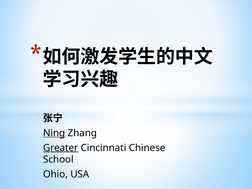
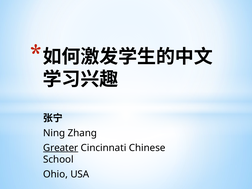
Ning underline: present -> none
